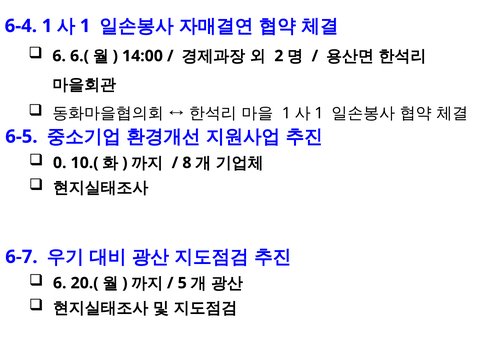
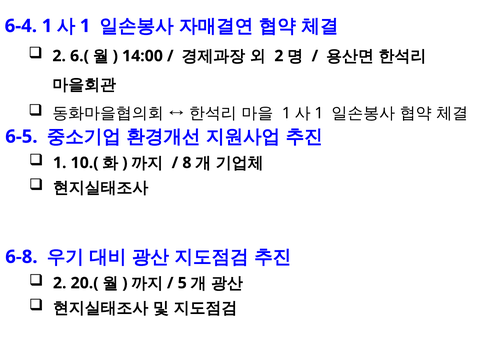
6 at (59, 56): 6 -> 2
0 at (60, 163): 0 -> 1
6-7: 6-7 -> 6-8
6 at (60, 283): 6 -> 2
